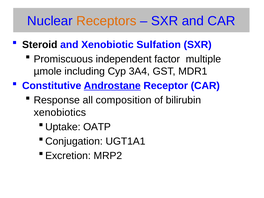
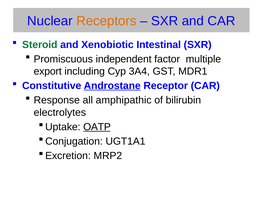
Steroid colour: black -> green
Sulfation: Sulfation -> Intestinal
µmole: µmole -> export
composition: composition -> amphipathic
xenobiotics: xenobiotics -> electrolytes
OATP underline: none -> present
